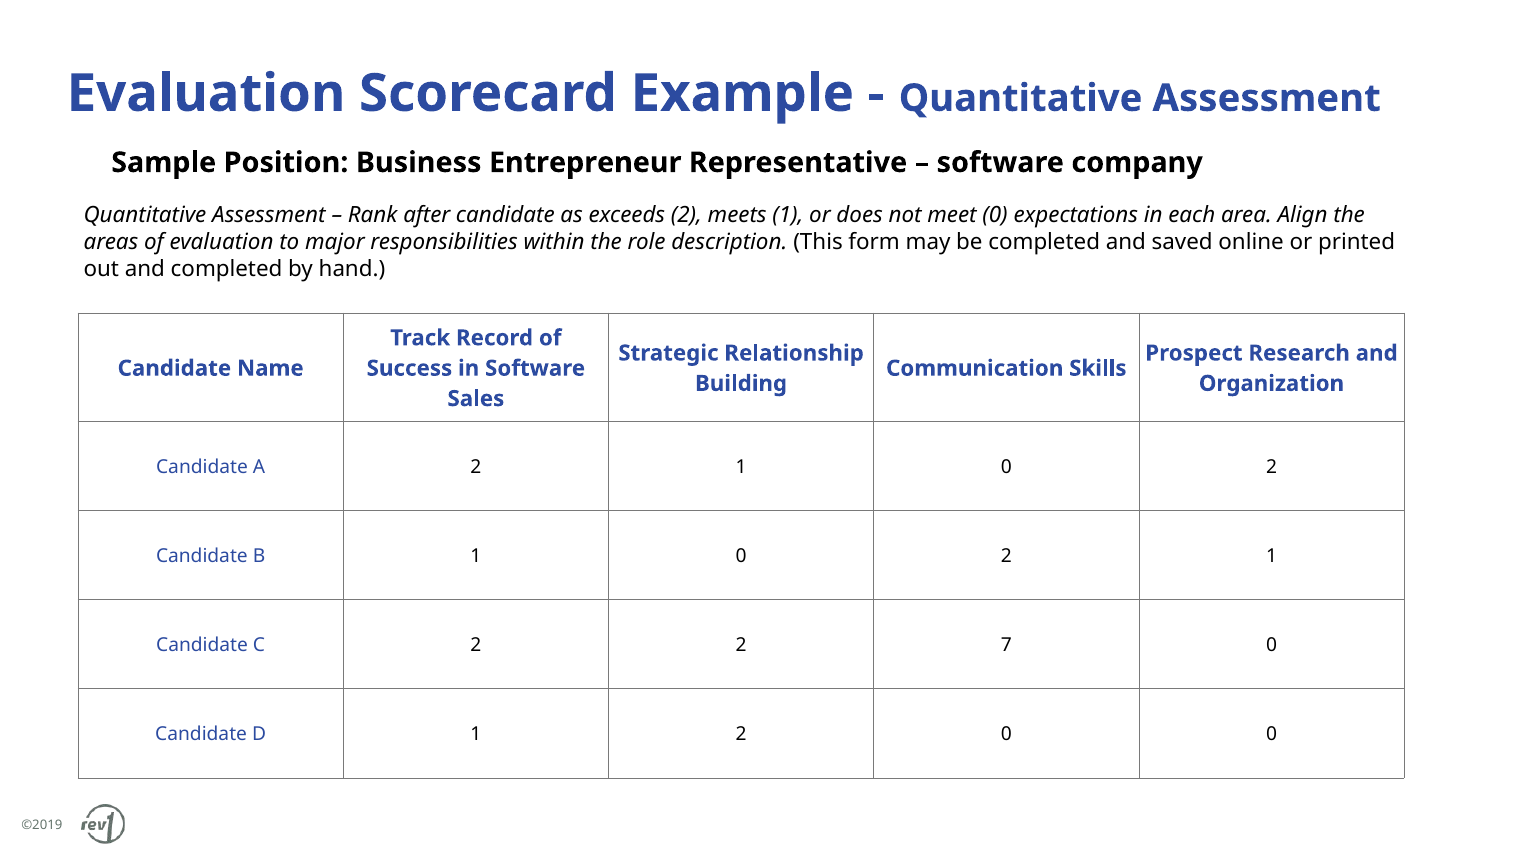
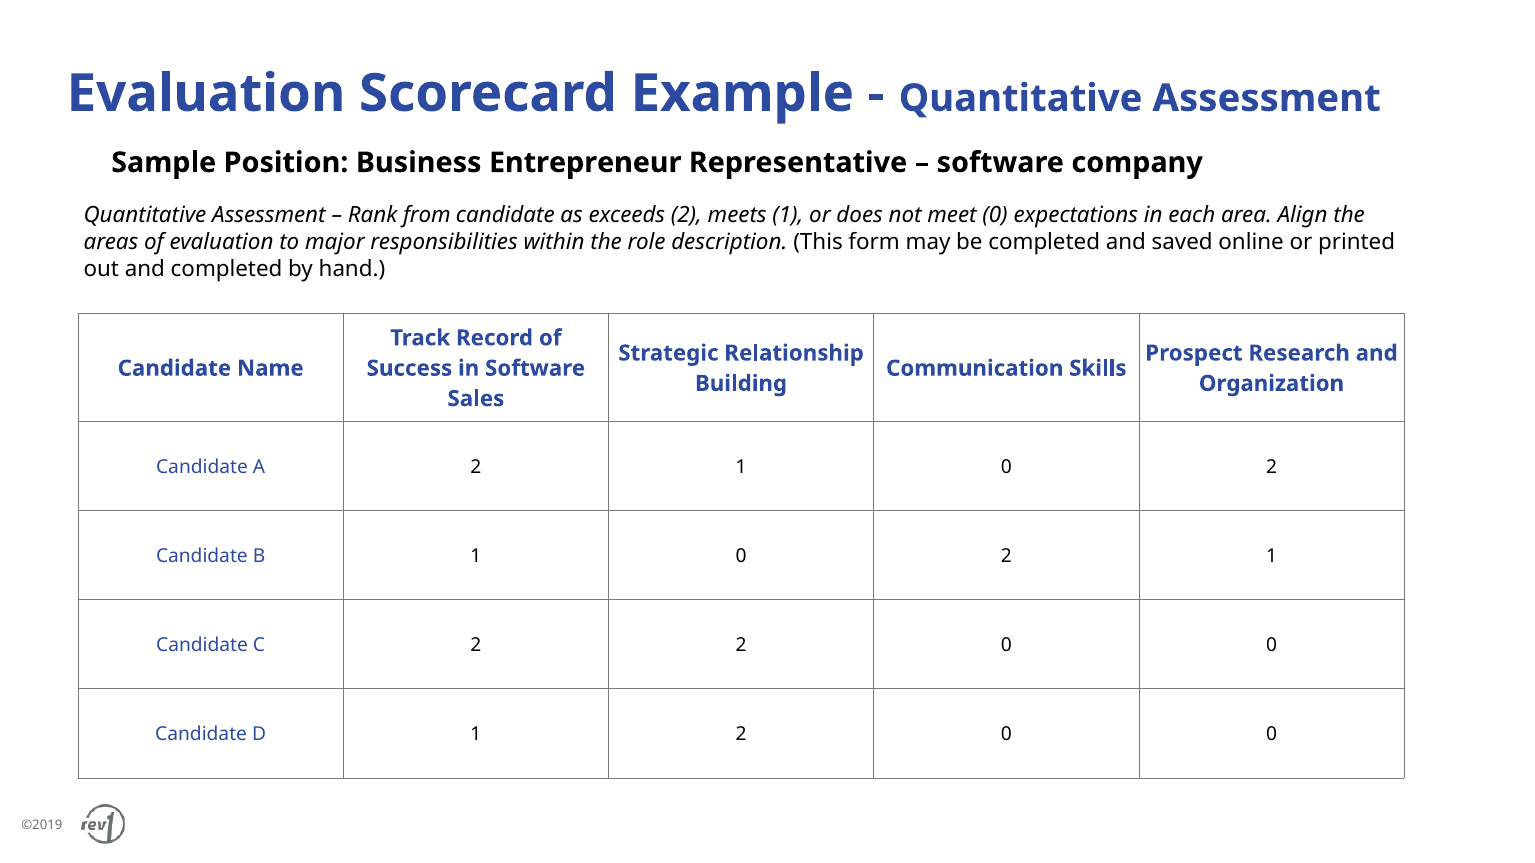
after: after -> from
2 2 7: 7 -> 0
